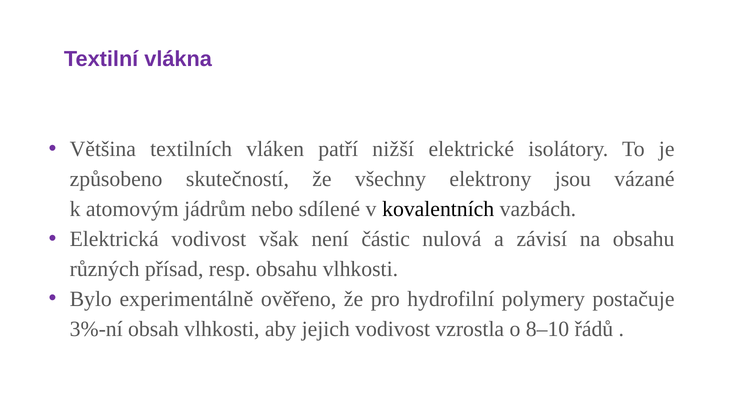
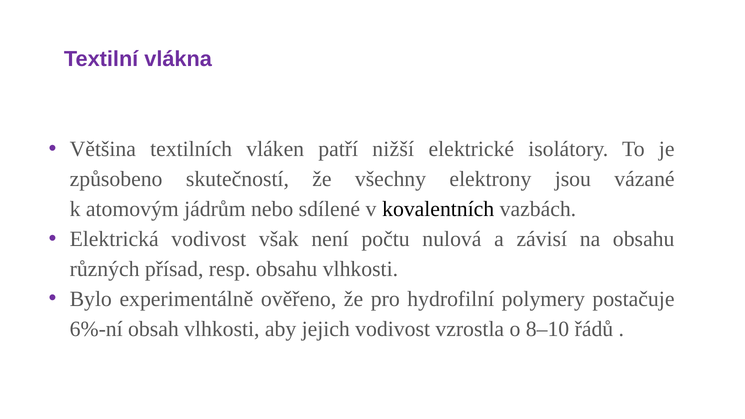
částic: částic -> počtu
3%-ní: 3%-ní -> 6%-ní
